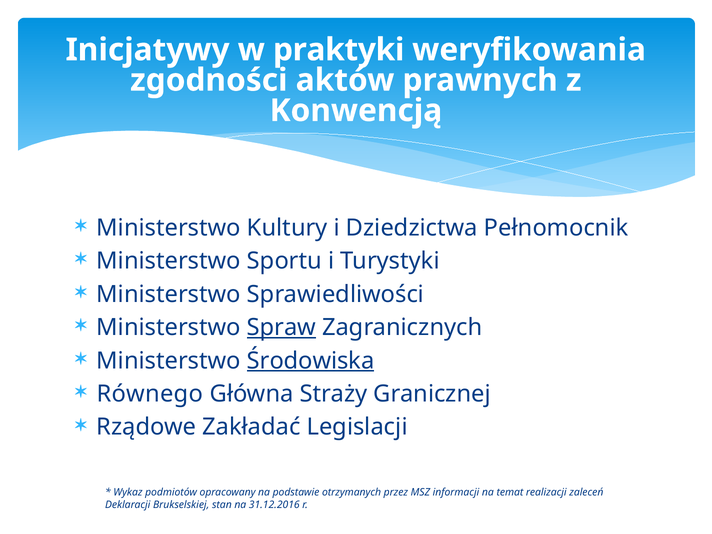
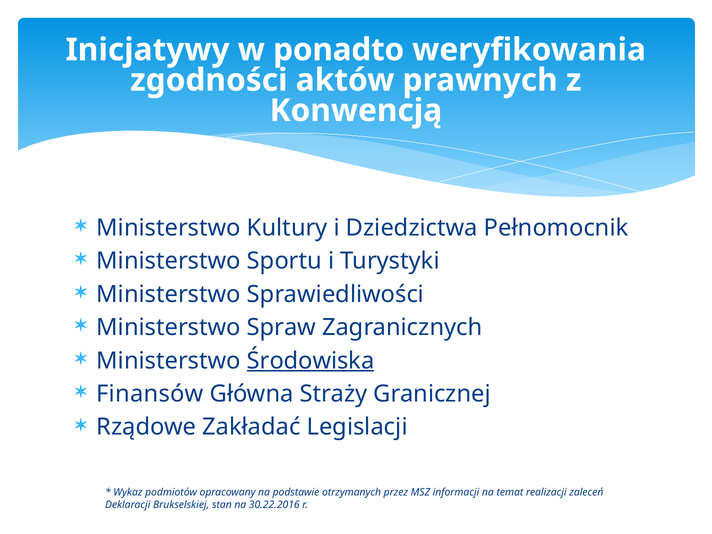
praktyki: praktyki -> ponadto
Spraw underline: present -> none
Równego: Równego -> Finansów
31.12.2016: 31.12.2016 -> 30.22.2016
